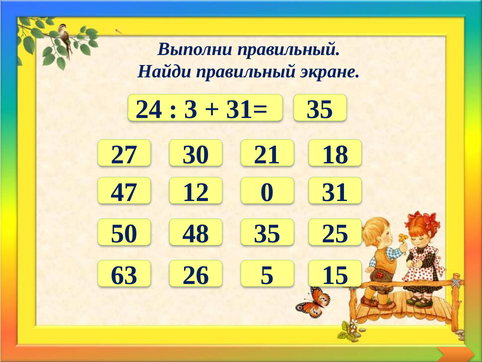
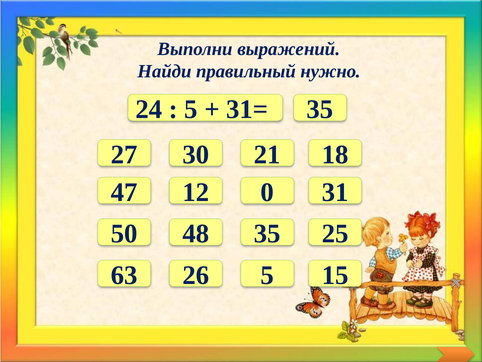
Выполни правильный: правильный -> выражений
экране: экране -> нужно
3 at (191, 109): 3 -> 5
